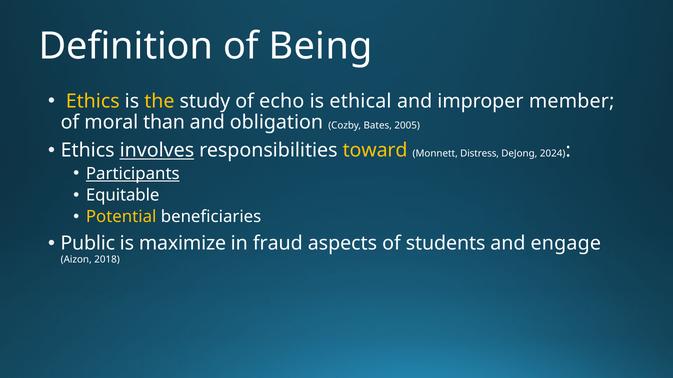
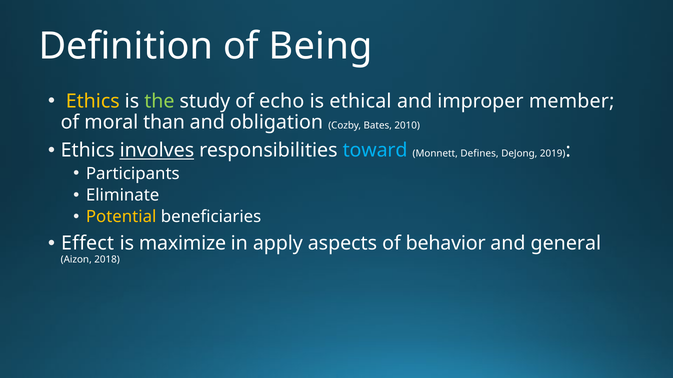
the colour: yellow -> light green
2005: 2005 -> 2010
toward colour: yellow -> light blue
Distress: Distress -> Defines
2024: 2024 -> 2019
Participants underline: present -> none
Equitable: Equitable -> Eliminate
Public: Public -> Effect
fraud: fraud -> apply
students: students -> behavior
engage: engage -> general
